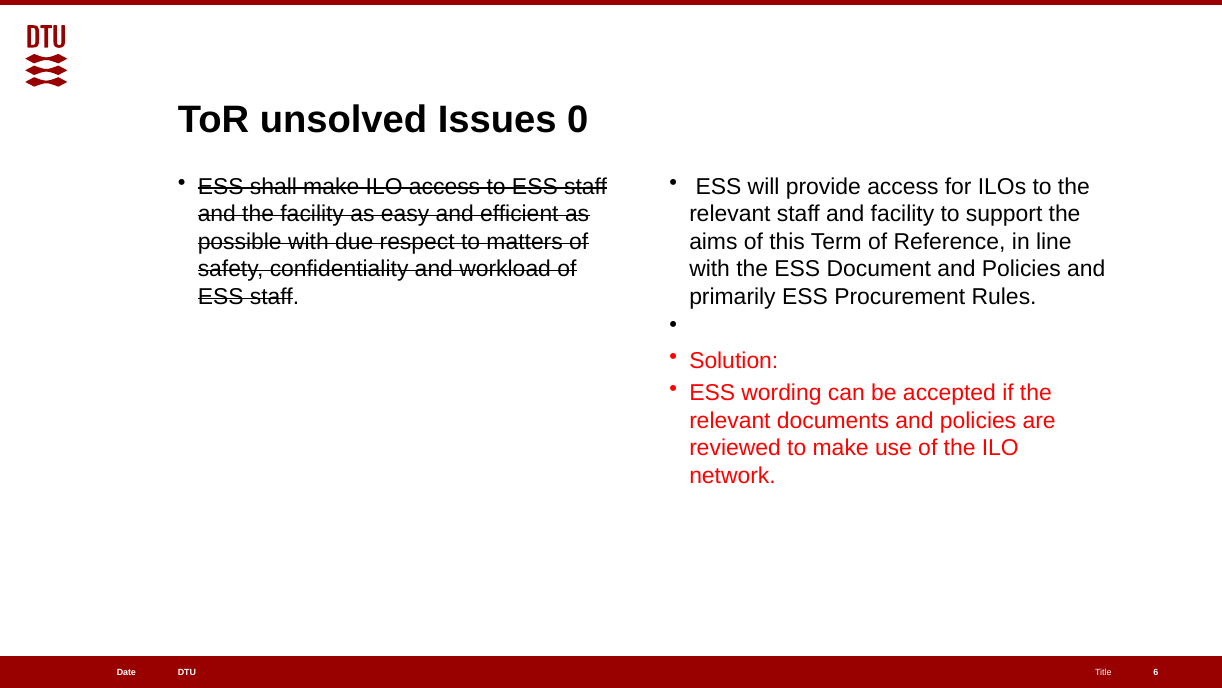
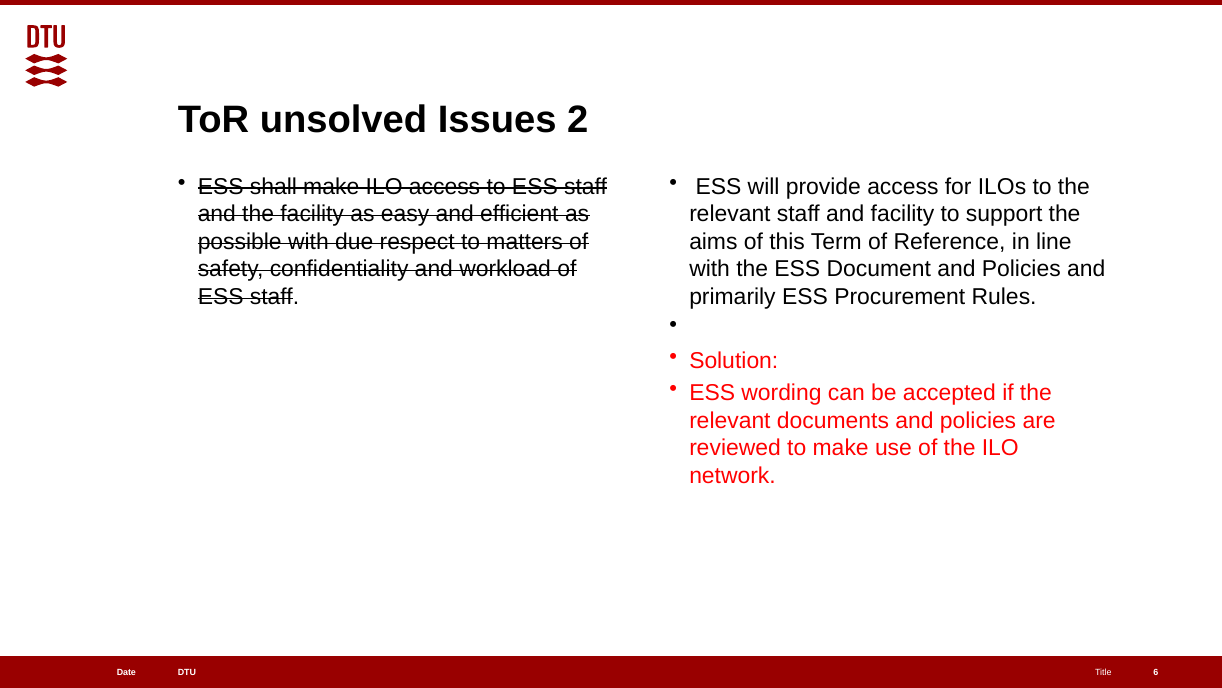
0: 0 -> 2
